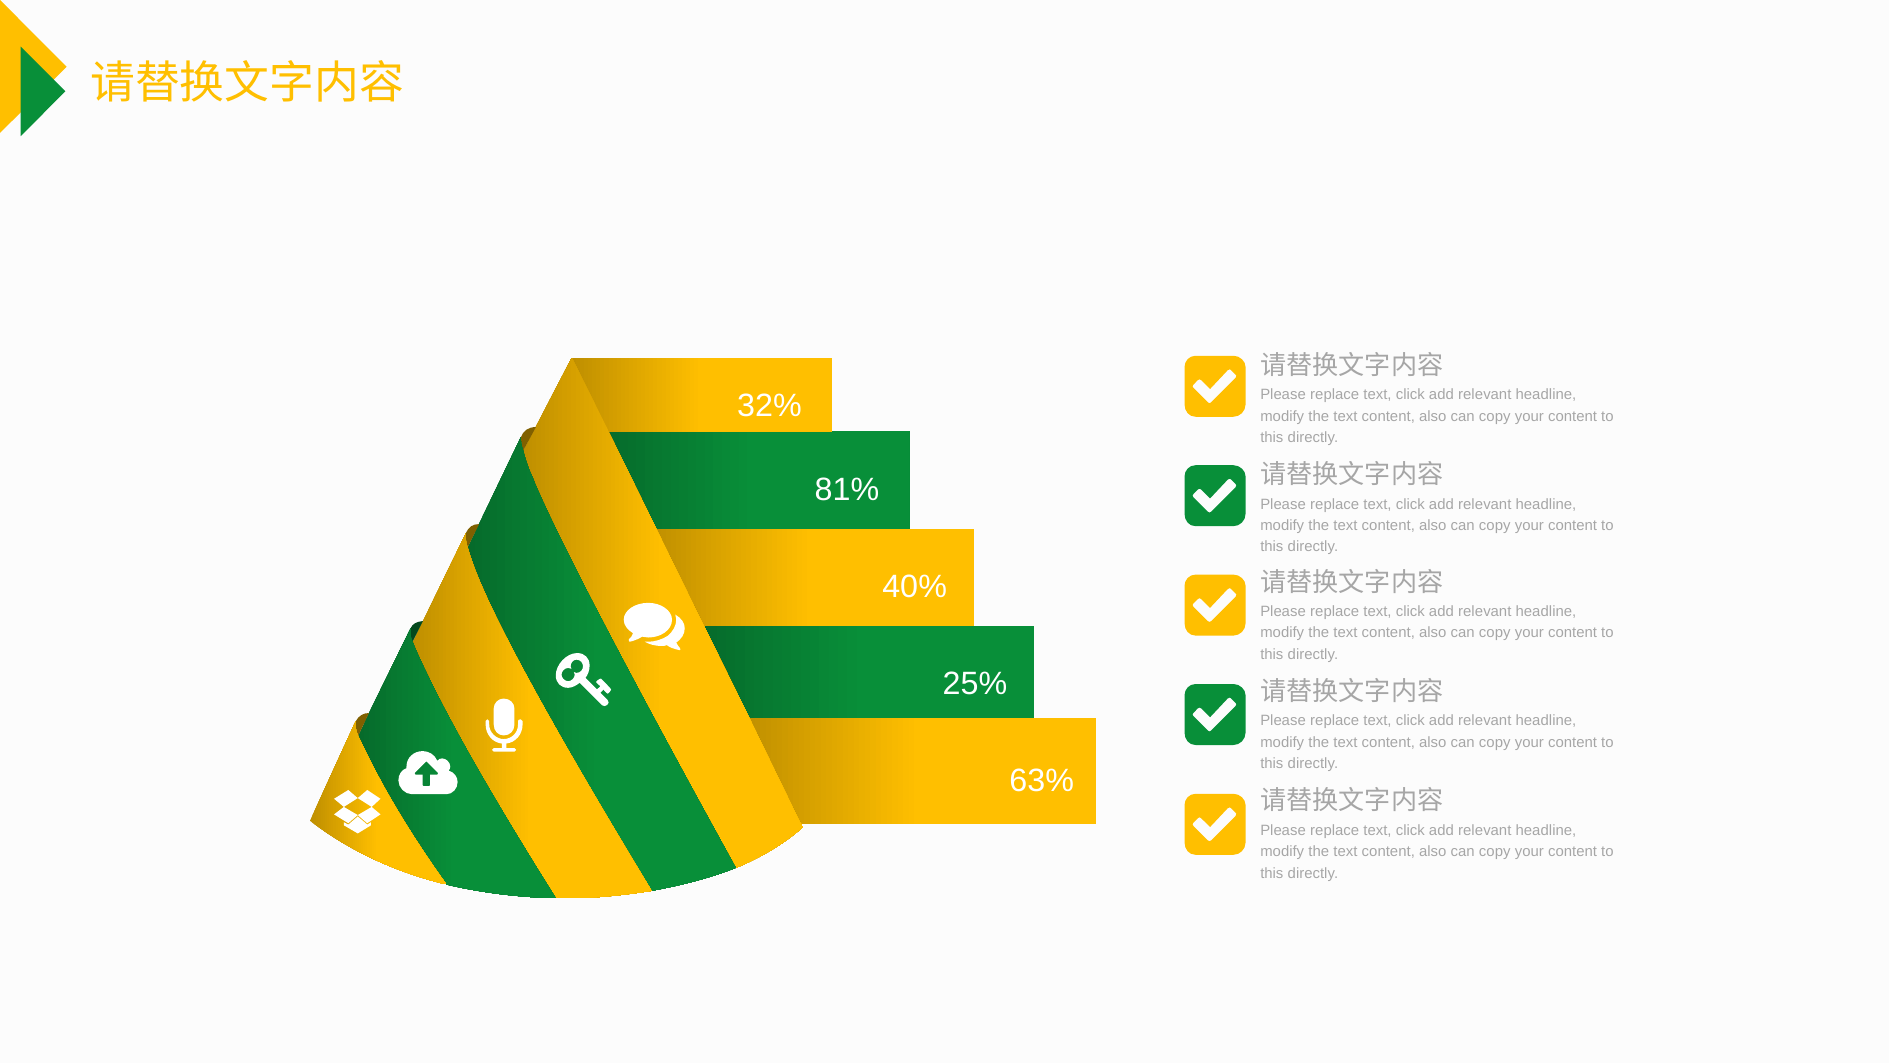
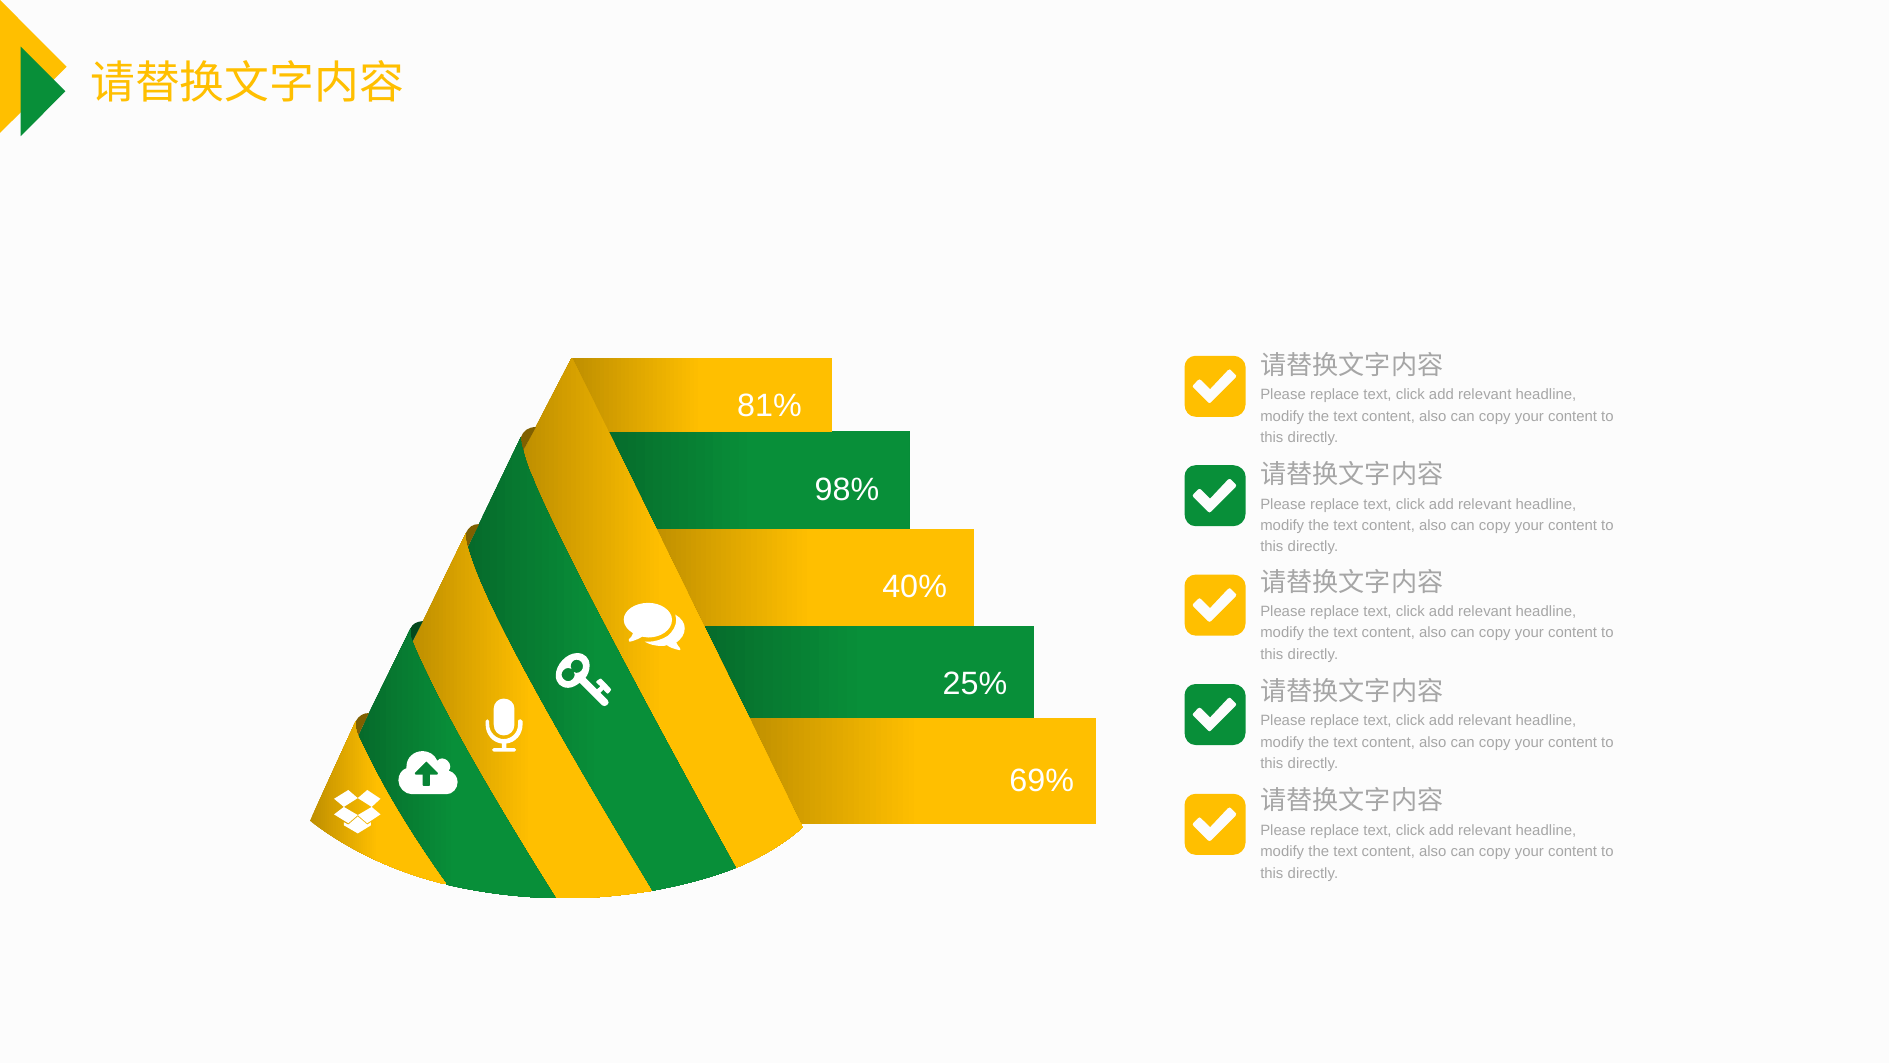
32%: 32% -> 81%
81%: 81% -> 98%
63%: 63% -> 69%
